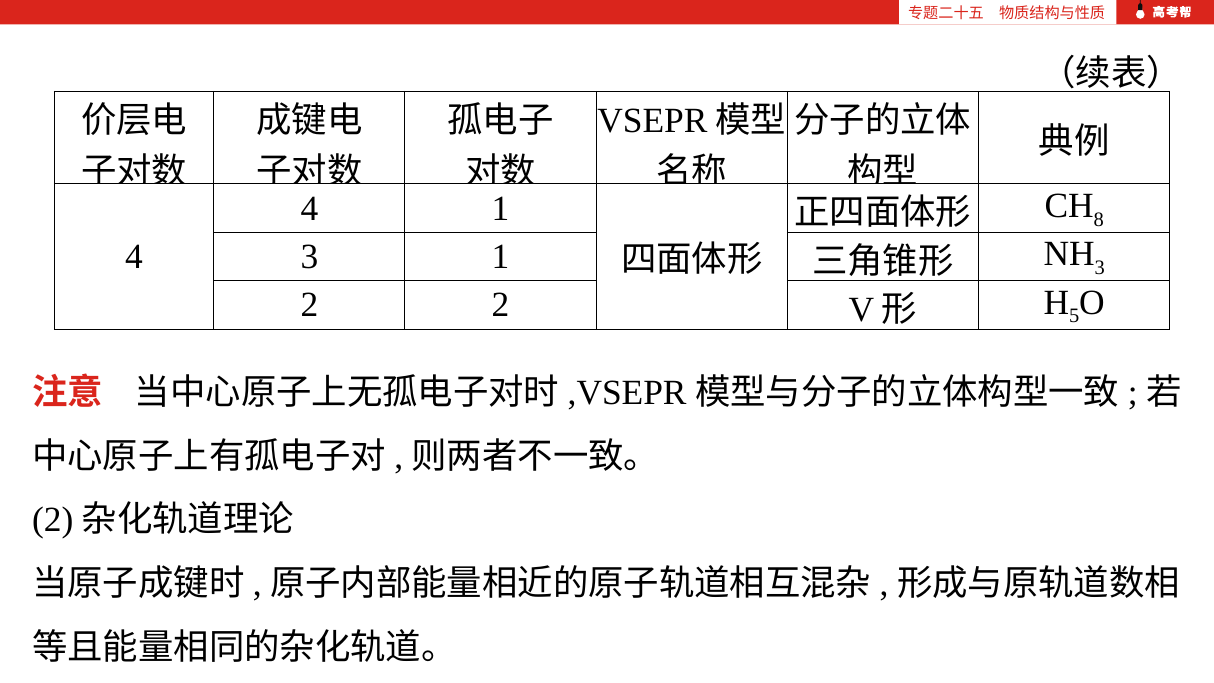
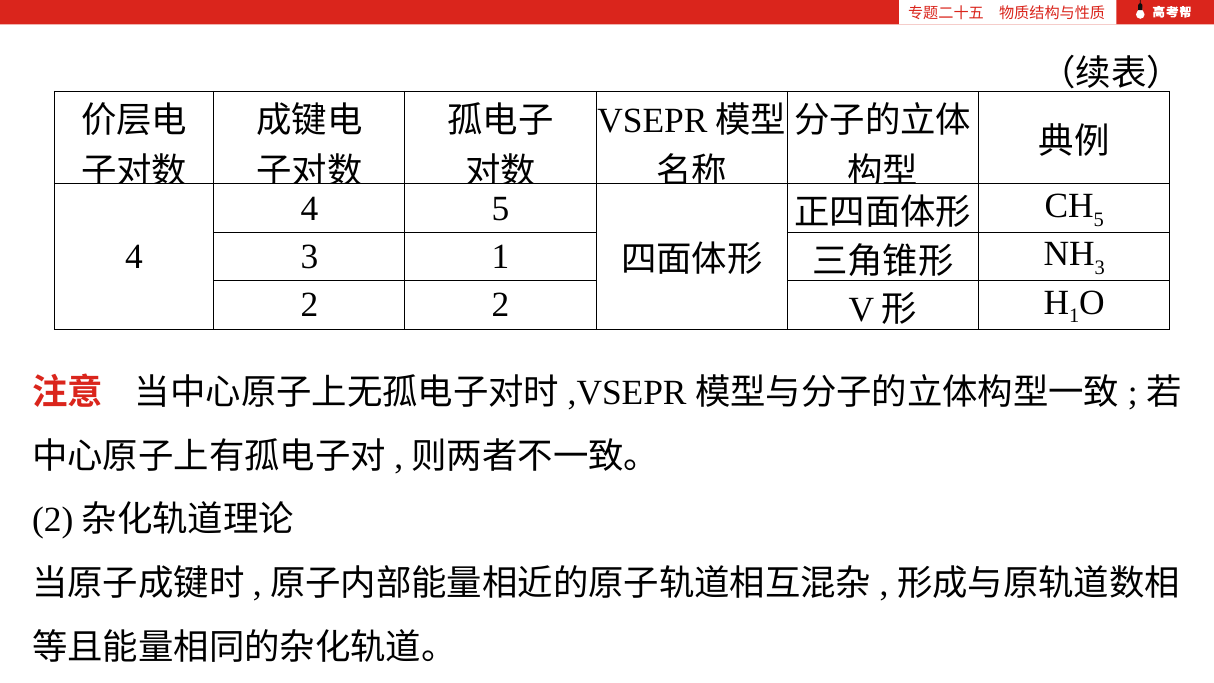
4 1: 1 -> 5
8 at (1099, 219): 8 -> 5
5 at (1074, 316): 5 -> 1
